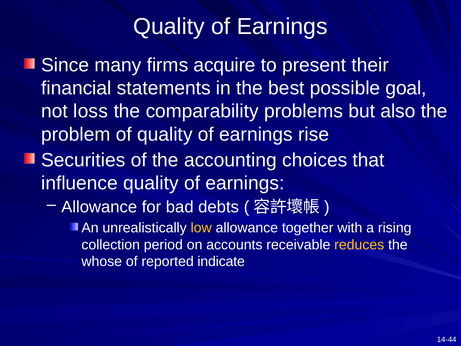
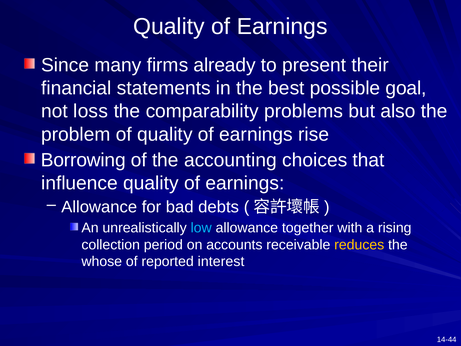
acquire: acquire -> already
Securities: Securities -> Borrowing
low colour: yellow -> light blue
indicate: indicate -> interest
